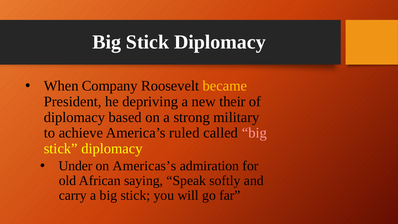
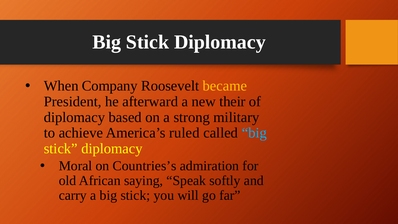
depriving: depriving -> afterward
big at (254, 133) colour: pink -> light blue
Under: Under -> Moral
Americas’s: Americas’s -> Countries’s
